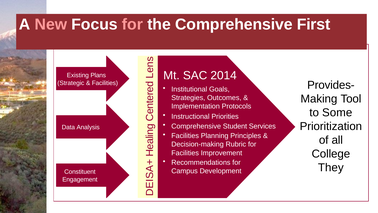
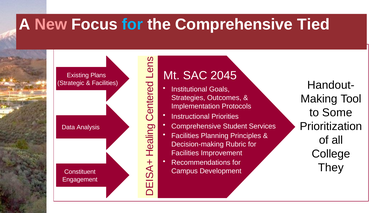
for at (132, 24) colour: pink -> light blue
First: First -> Tied
2014: 2014 -> 2045
Provides-: Provides- -> Handout-
